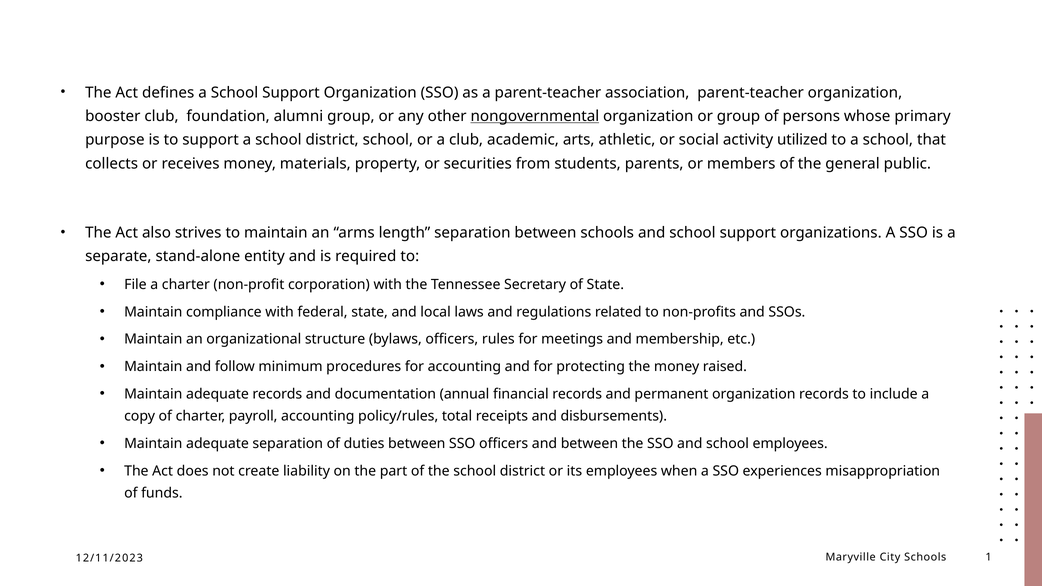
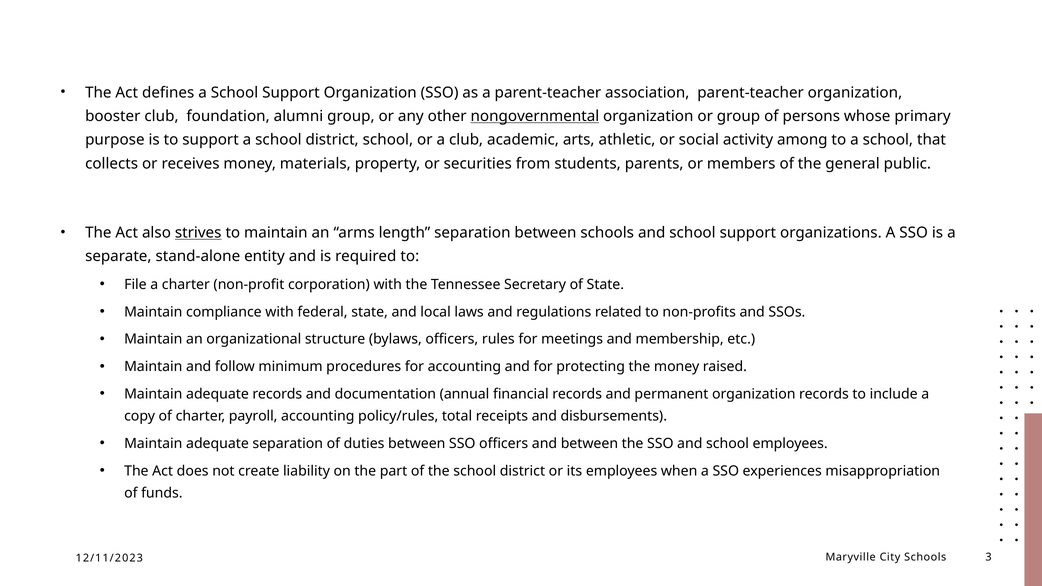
utilized: utilized -> among
strives underline: none -> present
1: 1 -> 3
